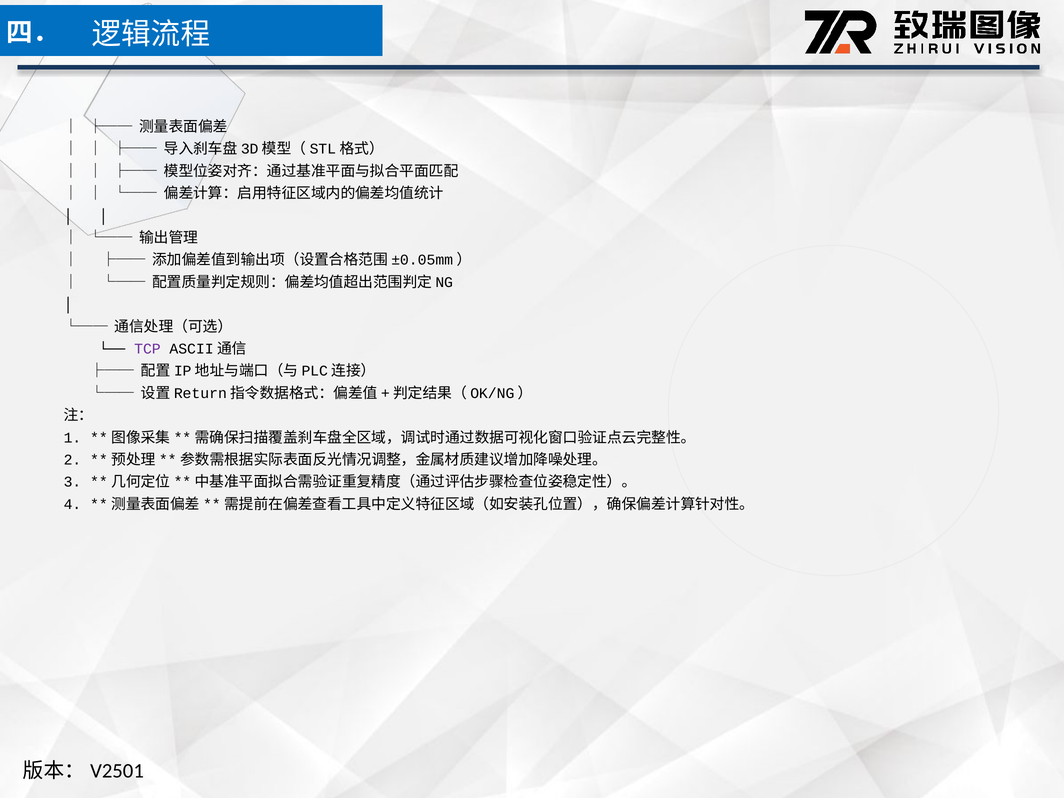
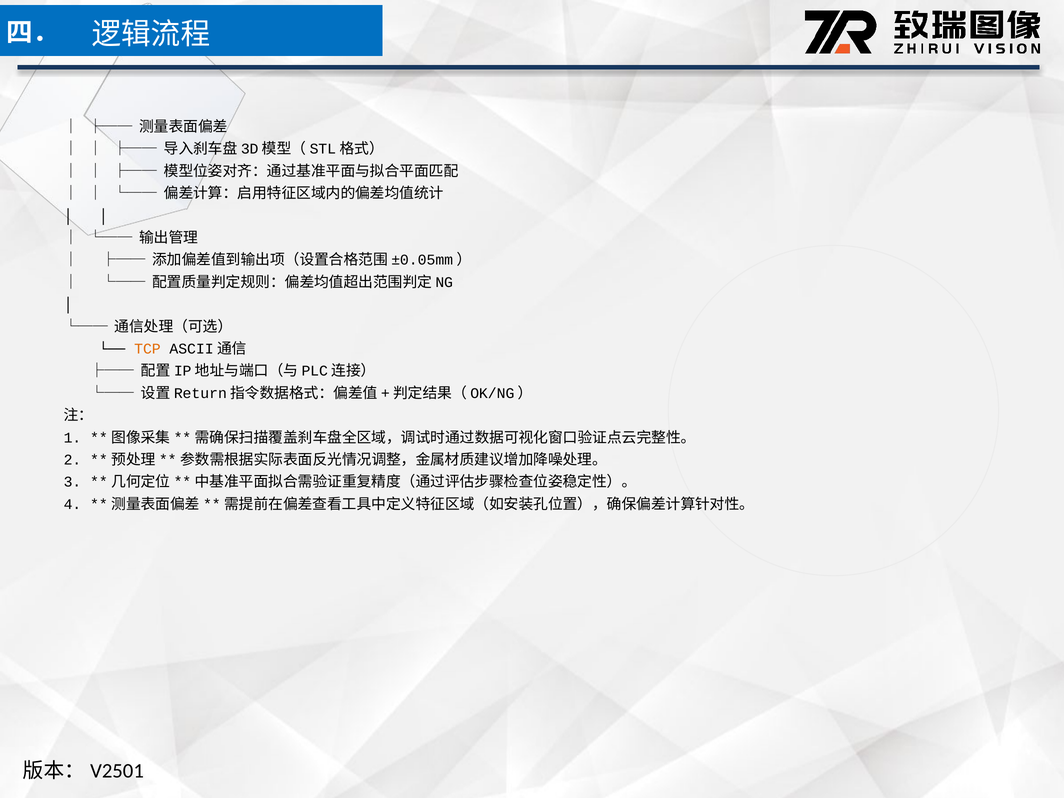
TCP colour: purple -> orange
